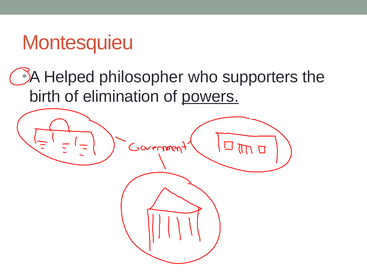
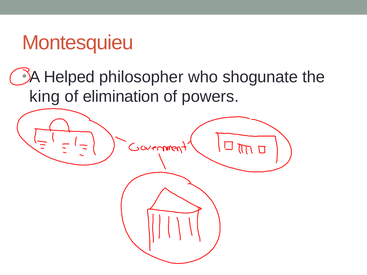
supporters: supporters -> shogunate
birth: birth -> king
powers underline: present -> none
